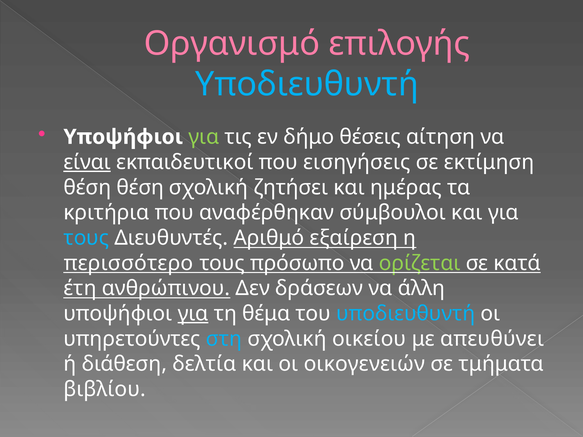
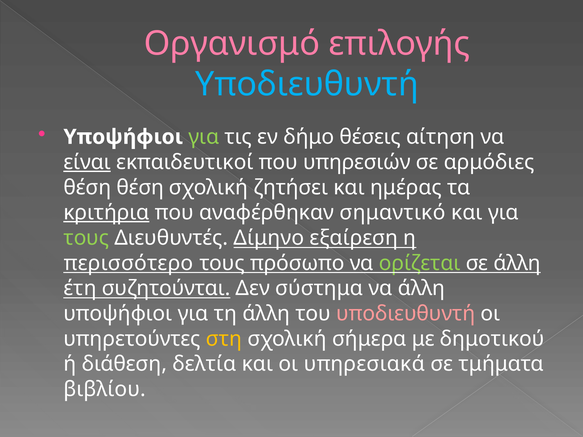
εισηγήσεις: εισηγήσεις -> υπηρεσιών
εκτίμηση: εκτίμηση -> αρμόδιες
κριτήρια underline: none -> present
σύμβουλοι: σύμβουλοι -> σημαντικό
τους at (86, 238) colour: light blue -> light green
Αριθμό: Αριθμό -> Δίμηνο
σε κατά: κατά -> άλλη
ανθρώπινου: ανθρώπινου -> συζητούνται
δράσεων: δράσεων -> σύστημα
για at (193, 314) underline: present -> none
τη θέμα: θέμα -> άλλη
υποδιευθυντή at (406, 314) colour: light blue -> pink
στη colour: light blue -> yellow
οικείου: οικείου -> σήμερα
απευθύνει: απευθύνει -> δημοτικού
οικογενειών: οικογενειών -> υπηρεσιακά
